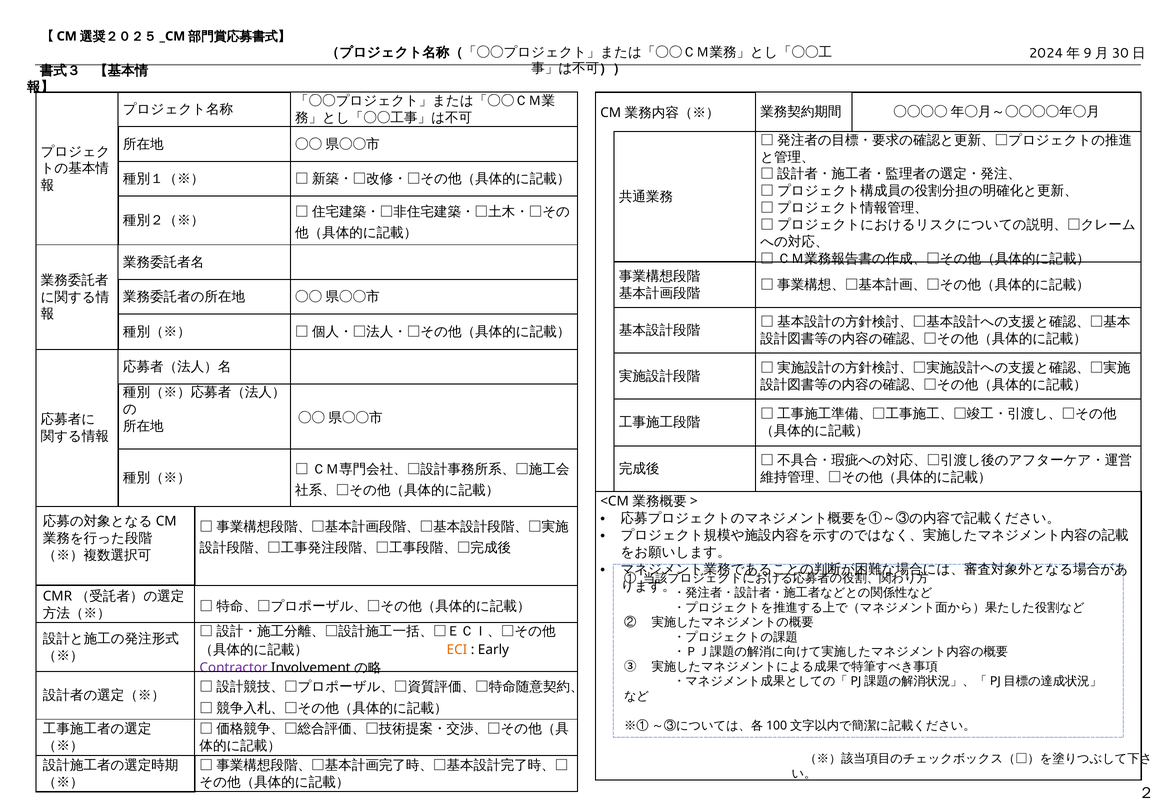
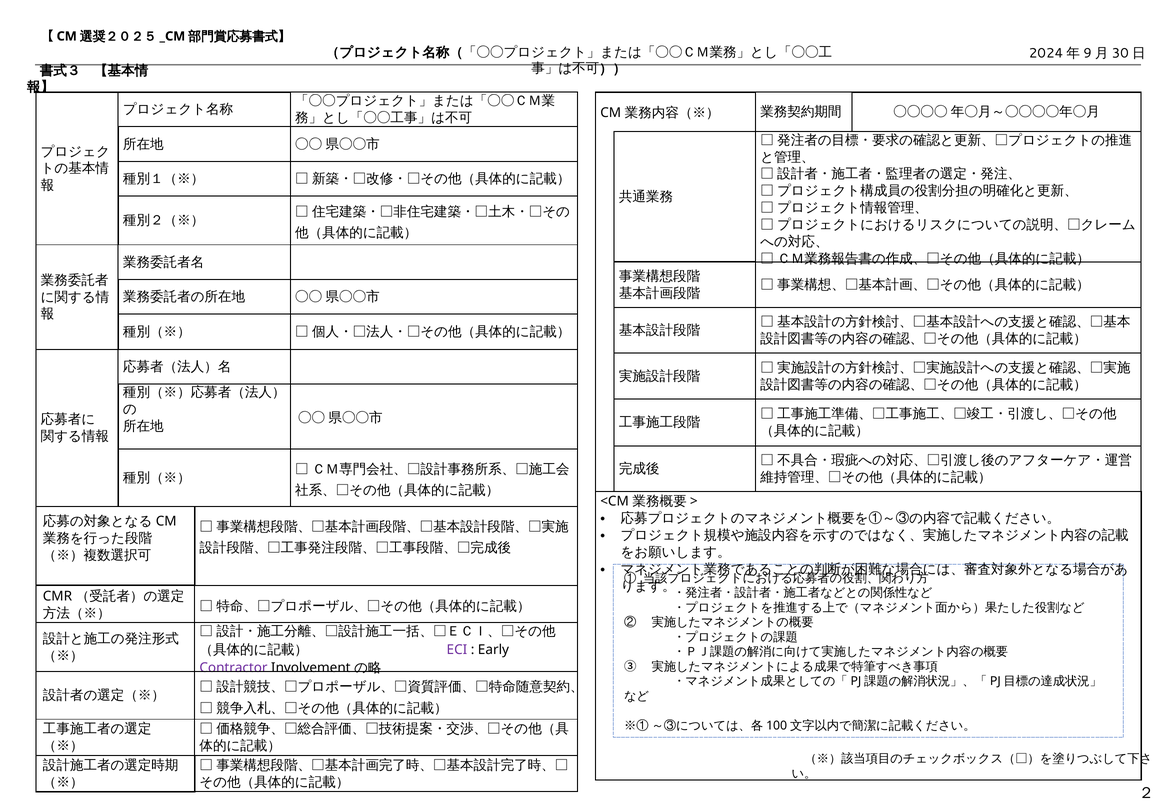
ECI colour: orange -> purple
